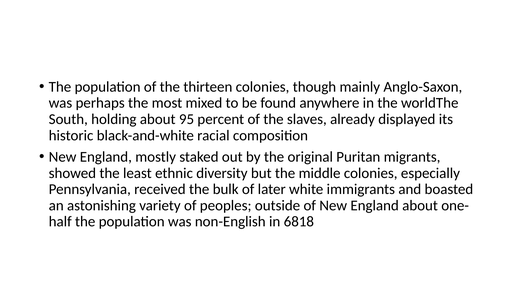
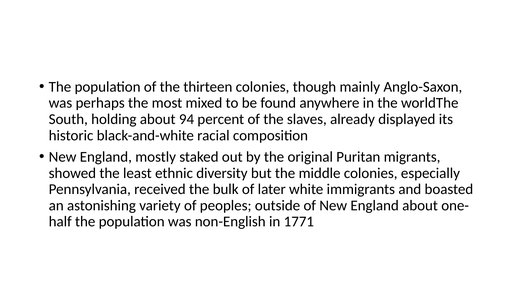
95: 95 -> 94
6818: 6818 -> 1771
